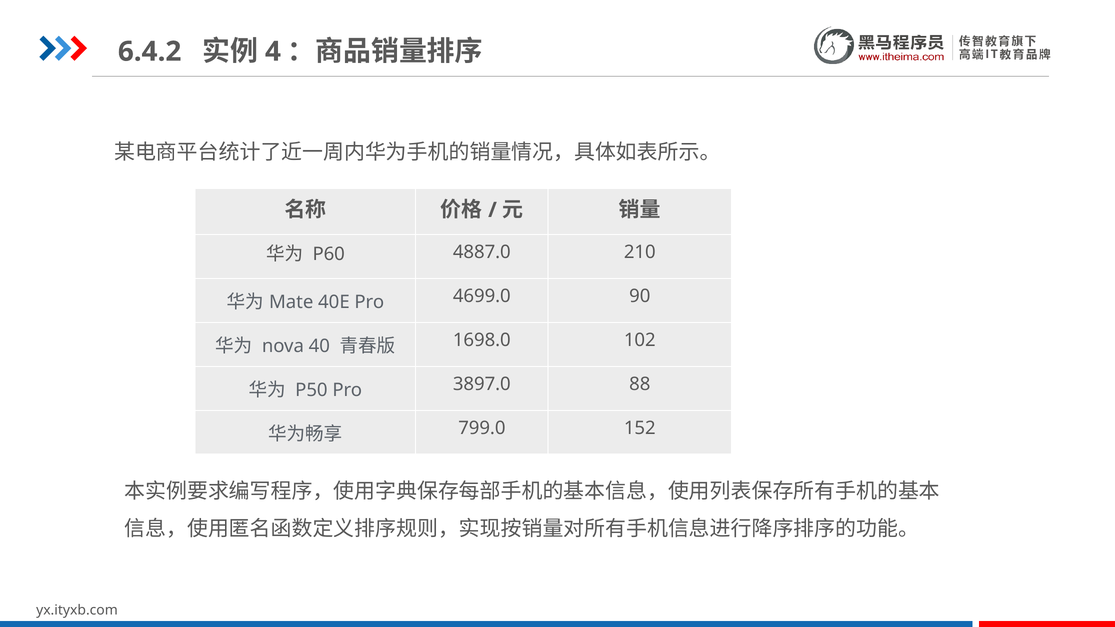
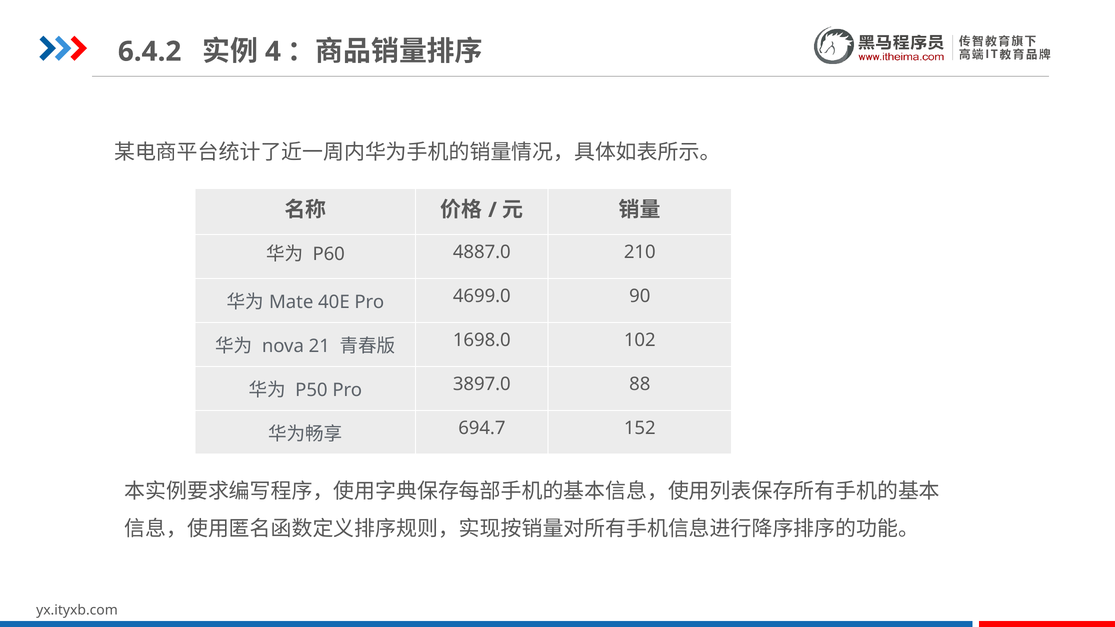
40: 40 -> 21
799.0: 799.0 -> 694.7
